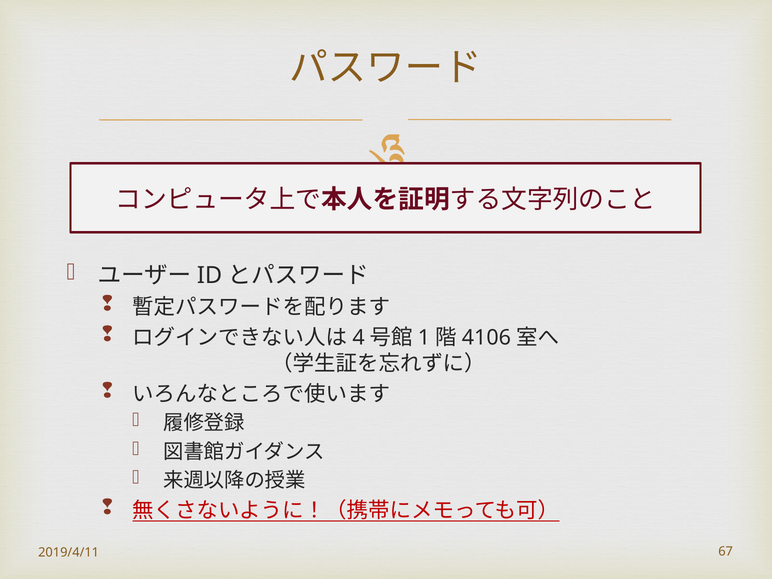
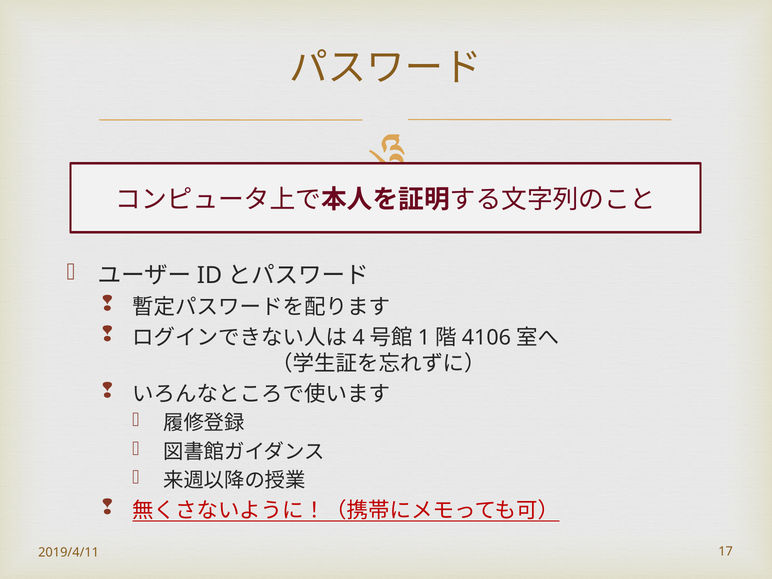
67: 67 -> 17
